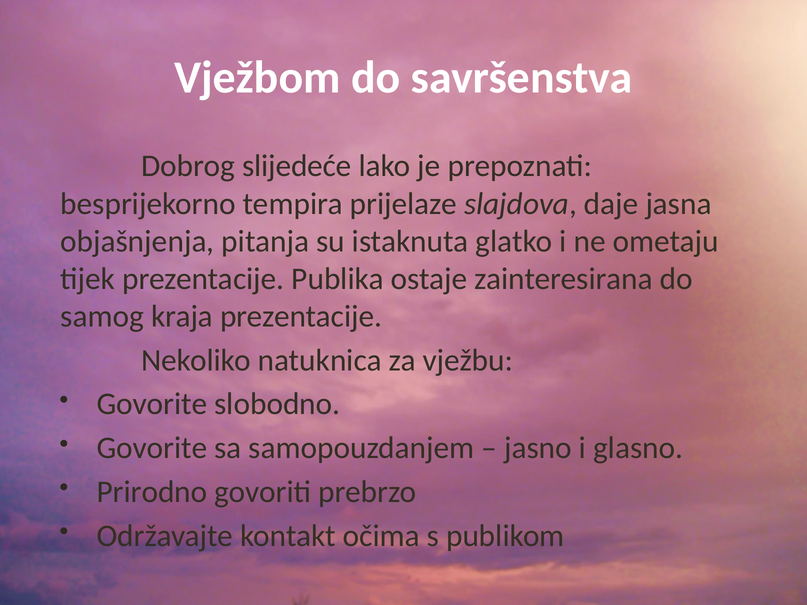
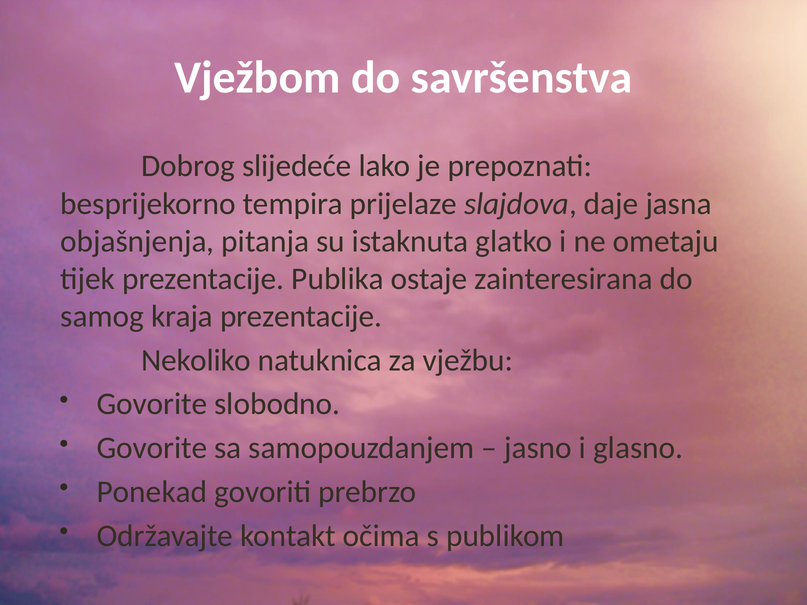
Prirodno: Prirodno -> Ponekad
